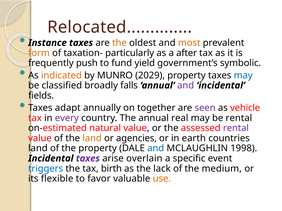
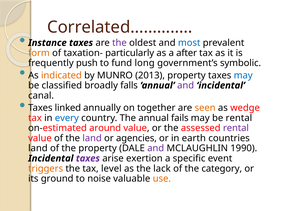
Relocated: Relocated -> Correlated
the at (119, 43) colour: orange -> purple
most colour: orange -> blue
yield: yield -> long
2029: 2029 -> 2013
fields: fields -> canal
adapt: adapt -> linked
seen colour: purple -> orange
vehicle: vehicle -> wedge
every colour: purple -> blue
real: real -> fails
natural: natural -> around
land at (92, 138) colour: orange -> purple
and at (156, 149) colour: blue -> purple
1998: 1998 -> 1990
overlain: overlain -> exertion
triggers colour: blue -> orange
birth: birth -> level
medium: medium -> category
flexible: flexible -> ground
favor: favor -> noise
